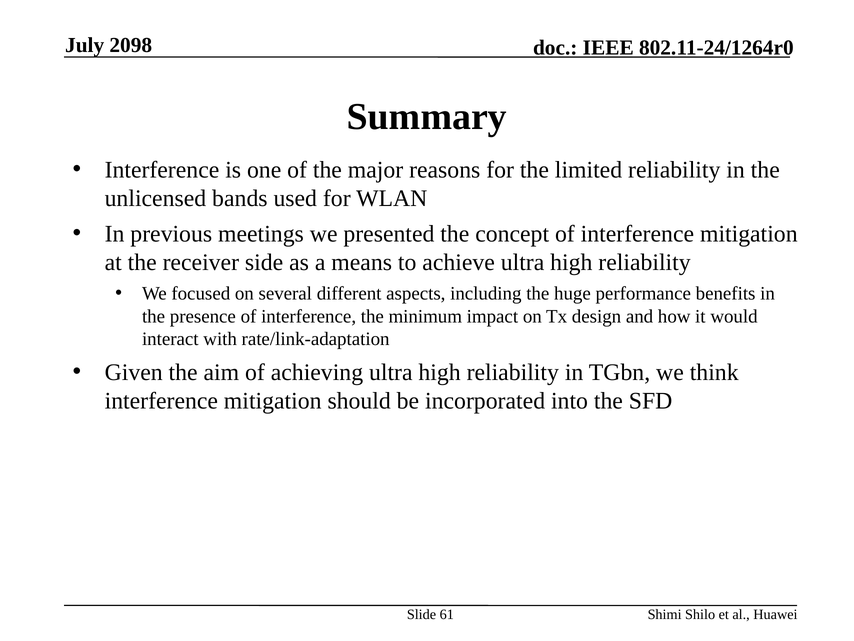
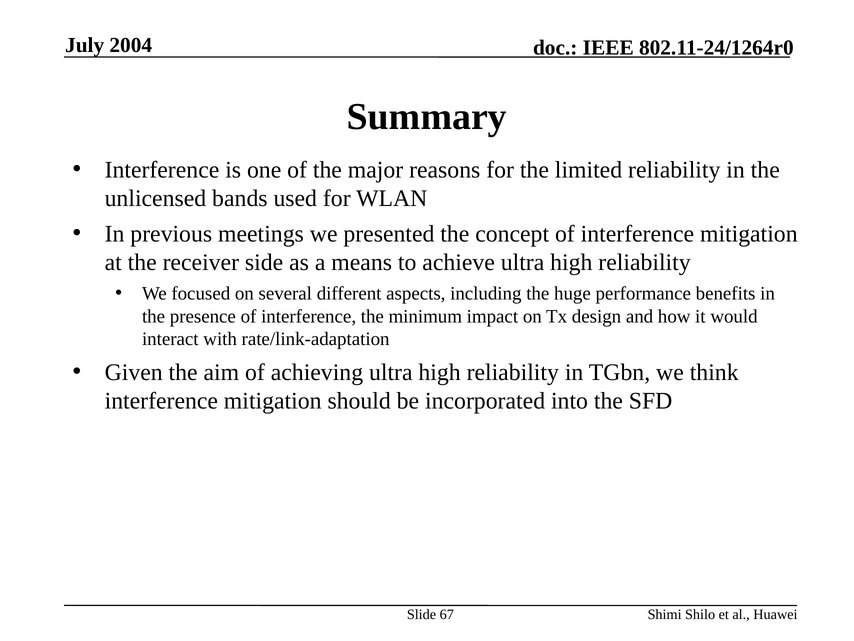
2098: 2098 -> 2004
61: 61 -> 67
